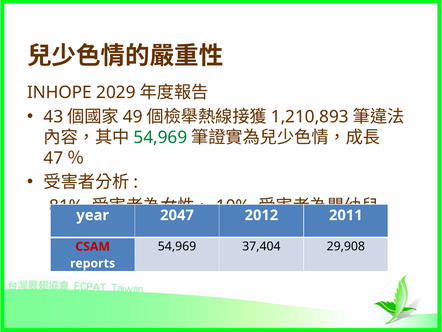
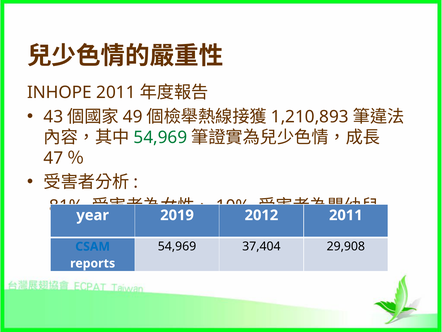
INHOPE 2029: 2029 -> 2011
2047: 2047 -> 2019
CSAM colour: red -> blue
